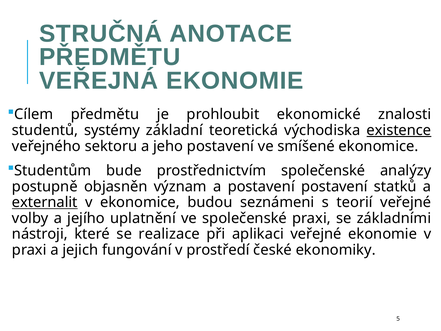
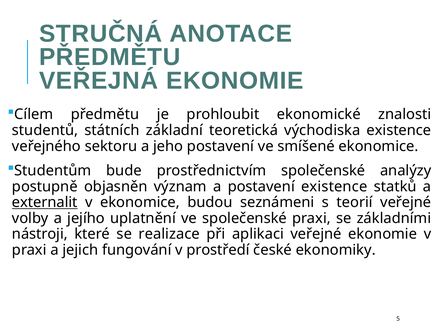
systémy: systémy -> státních
existence at (399, 130) underline: present -> none
postavení postavení: postavení -> existence
